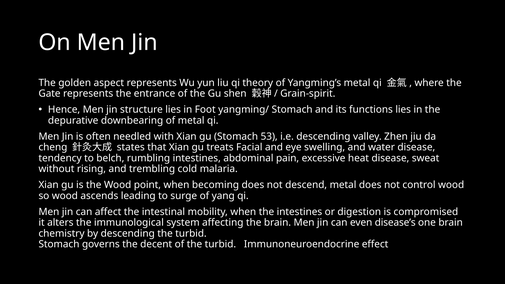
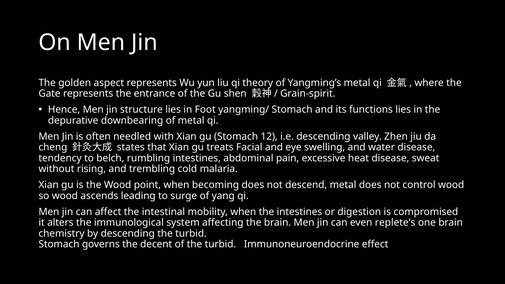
53: 53 -> 12
disease’s: disease’s -> replete’s
